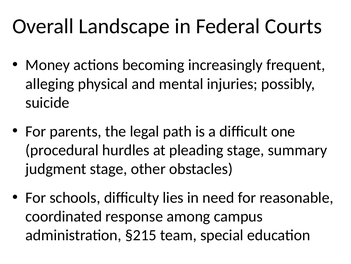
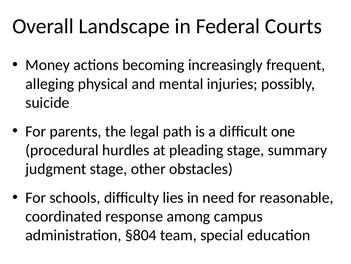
§215: §215 -> §804
